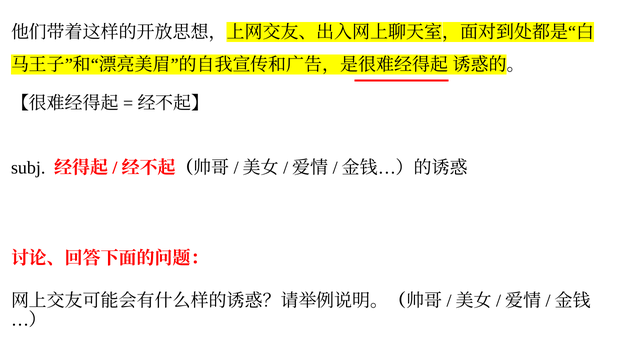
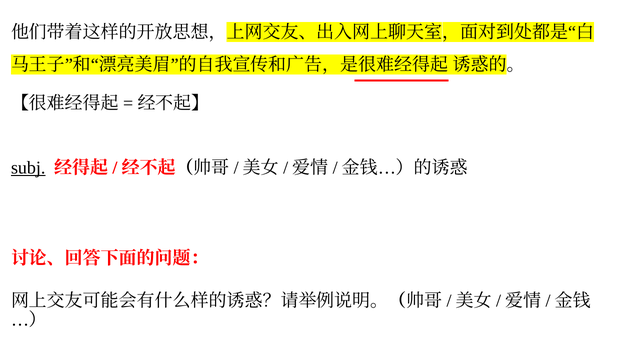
subj underline: none -> present
